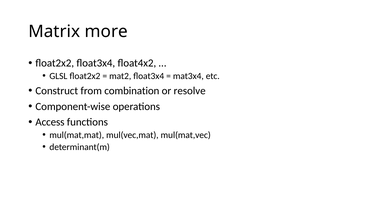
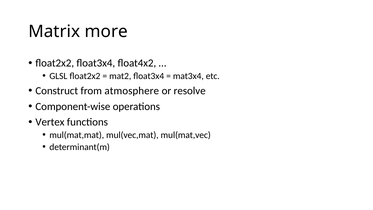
combination: combination -> atmosphere
Access: Access -> Vertex
